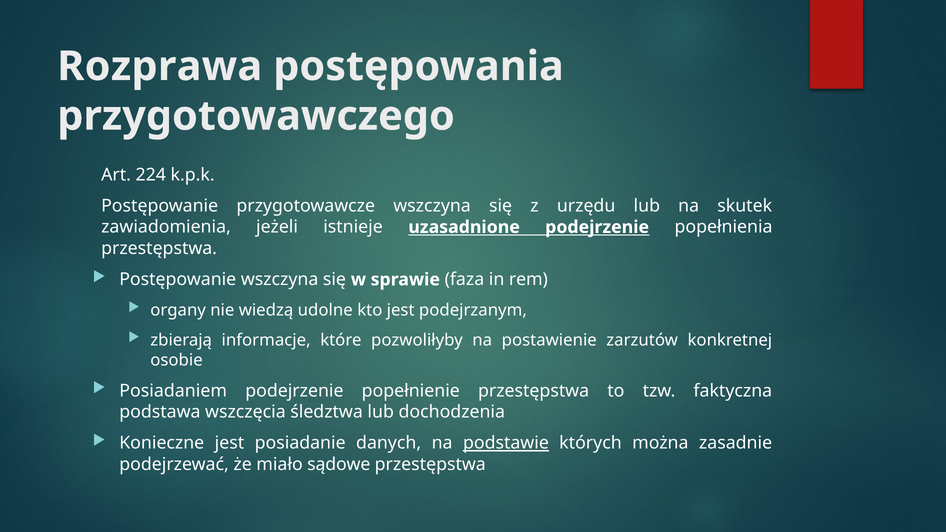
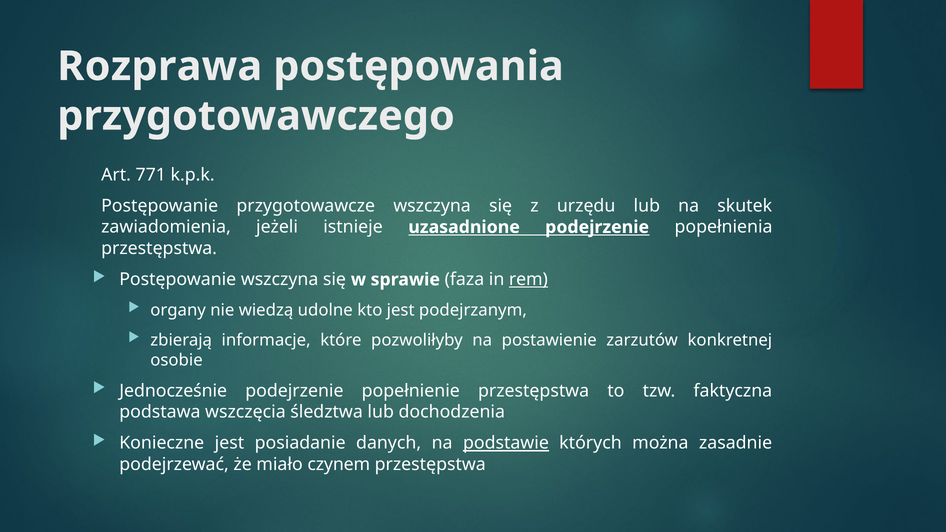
224: 224 -> 771
rem underline: none -> present
Posiadaniem: Posiadaniem -> Jednocześnie
sądowe: sądowe -> czynem
